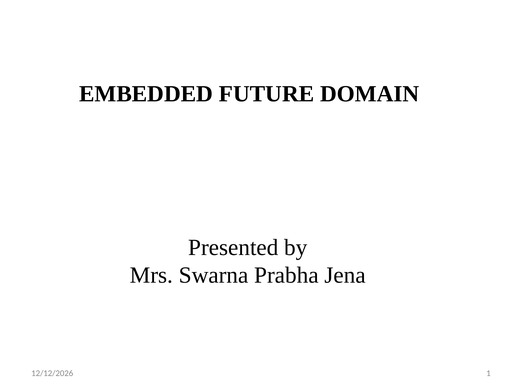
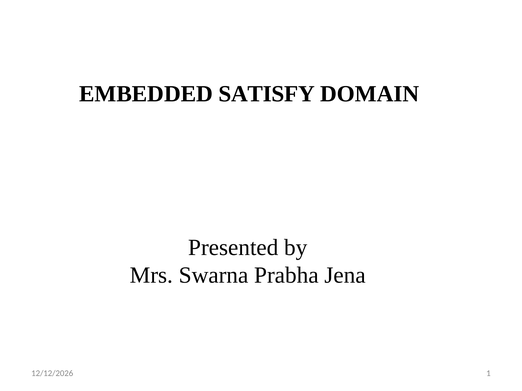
FUTURE: FUTURE -> SATISFY
